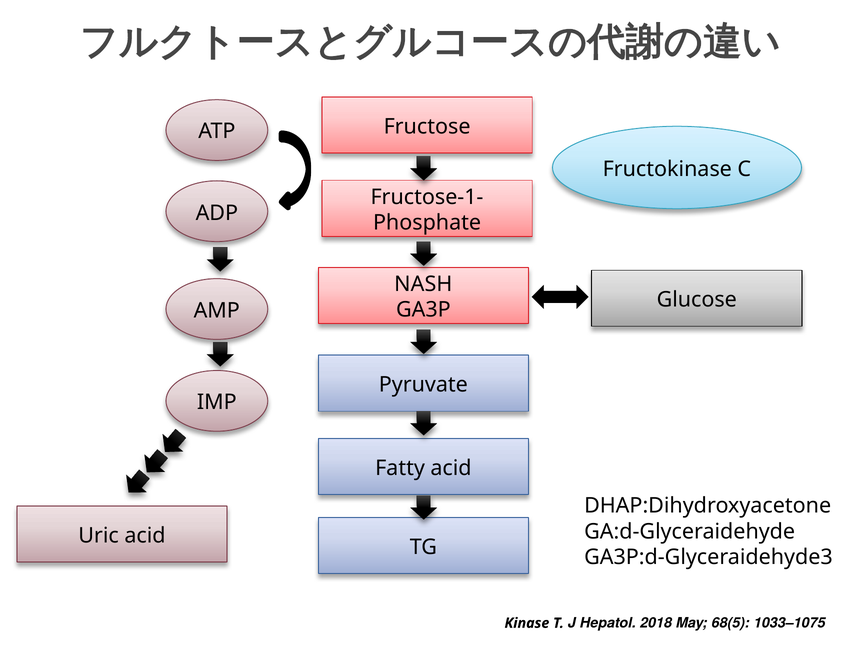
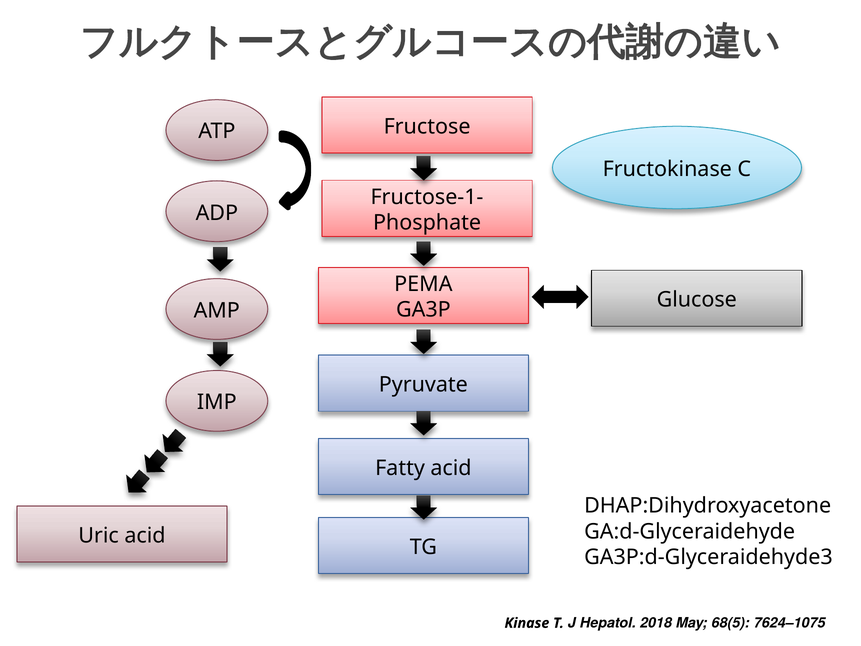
NASH: NASH -> PEMA
1033–1075: 1033–1075 -> 7624–1075
